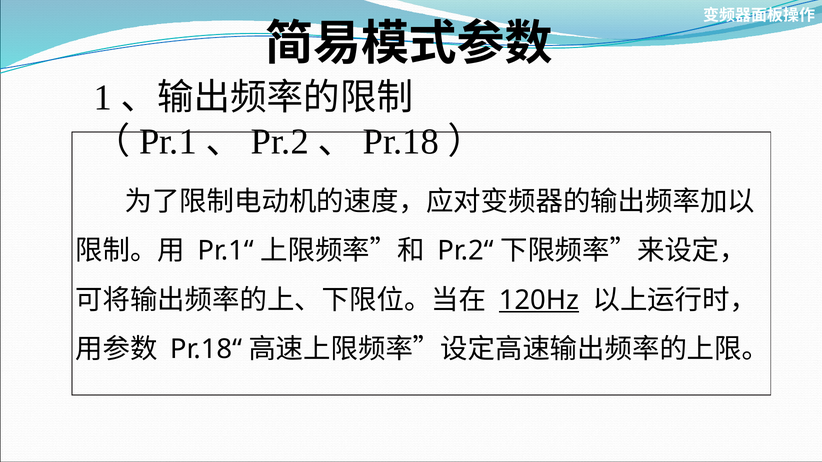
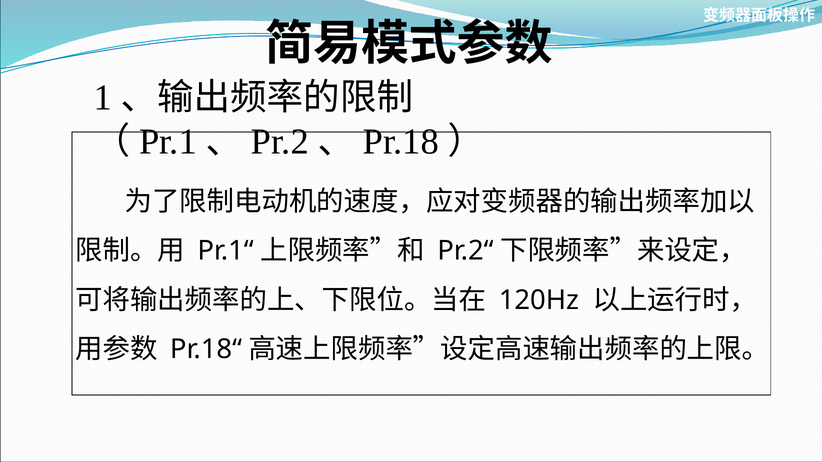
120Hz underline: present -> none
